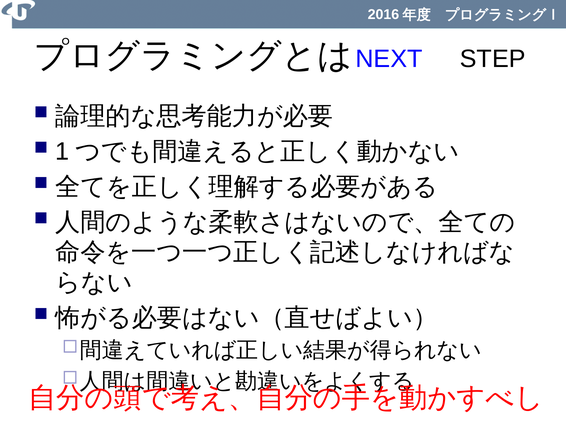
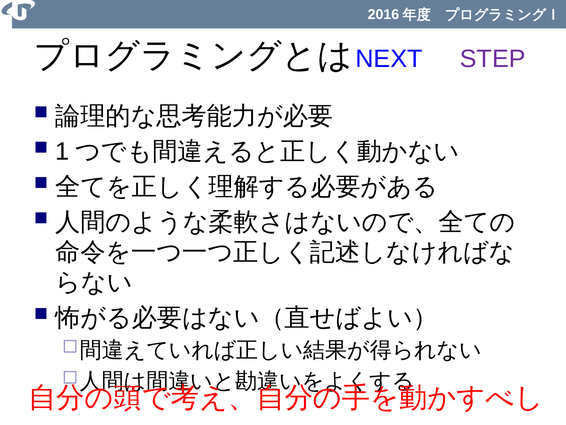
STEP colour: black -> purple
